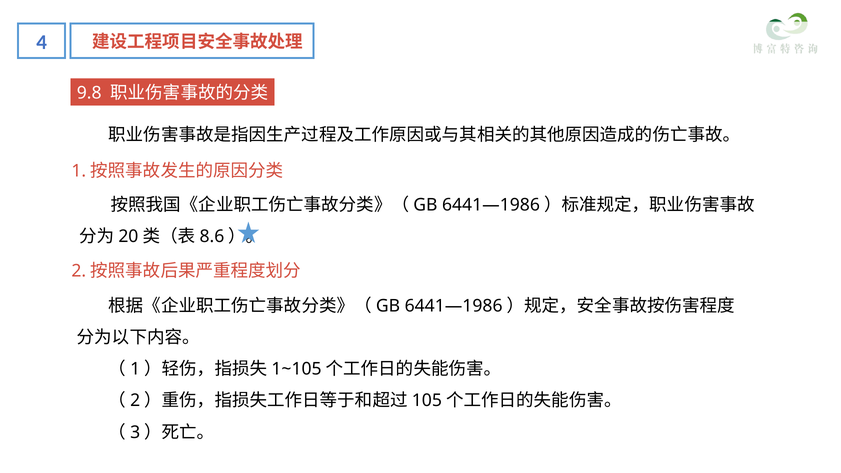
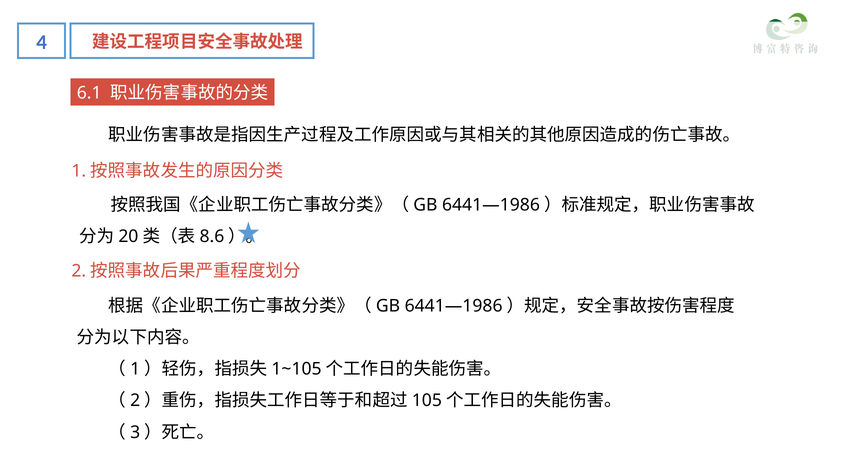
9.8: 9.8 -> 6.1
